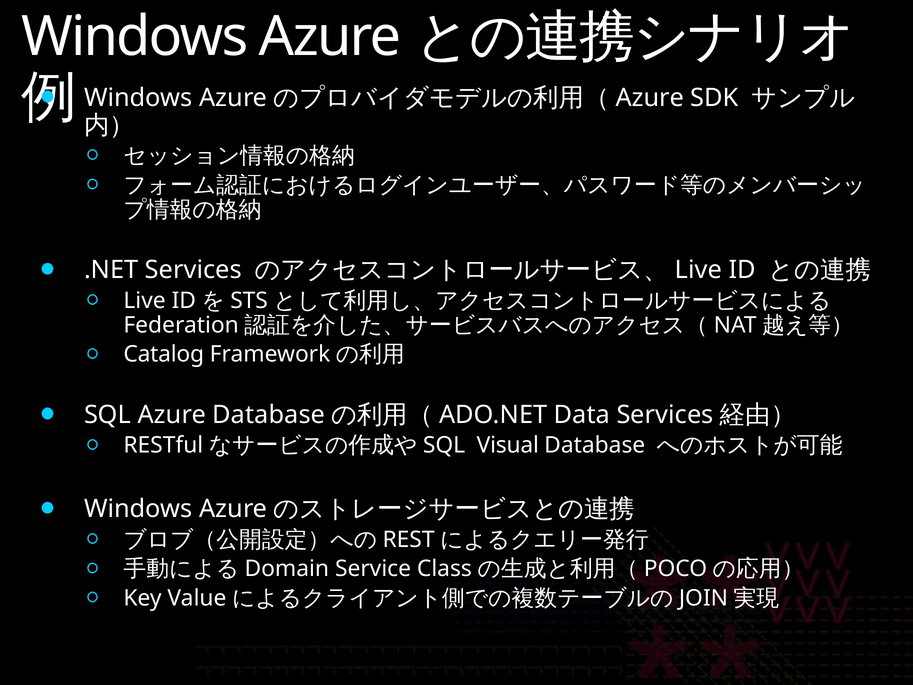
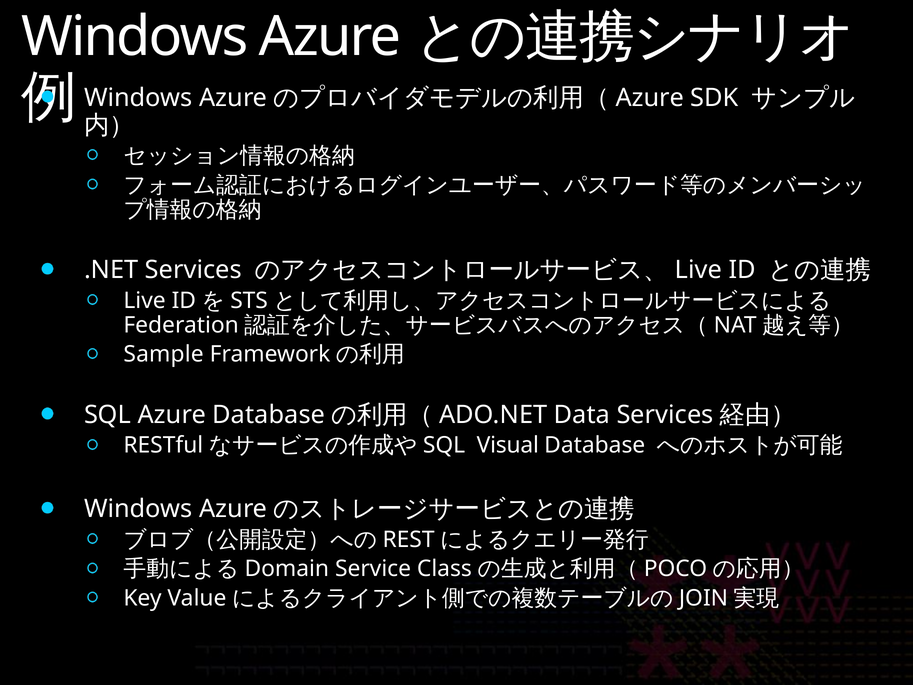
Catalog: Catalog -> Sample
